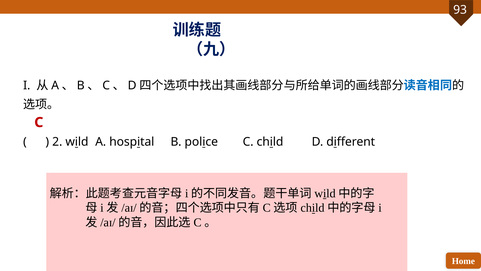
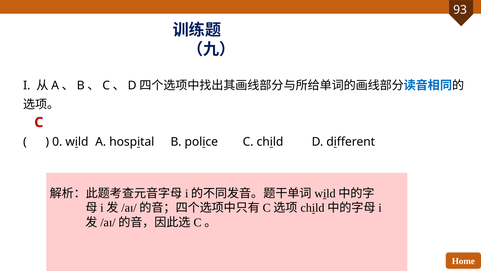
2: 2 -> 0
